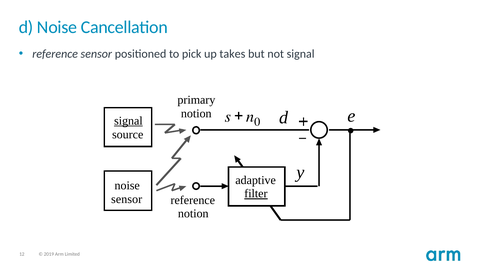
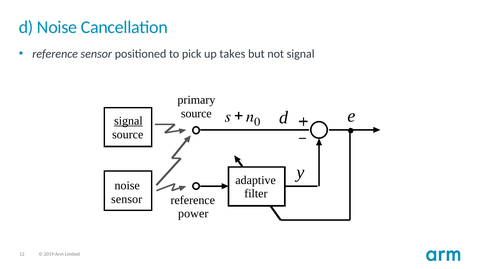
notion at (196, 114): notion -> source
filter underline: present -> none
notion at (193, 214): notion -> power
